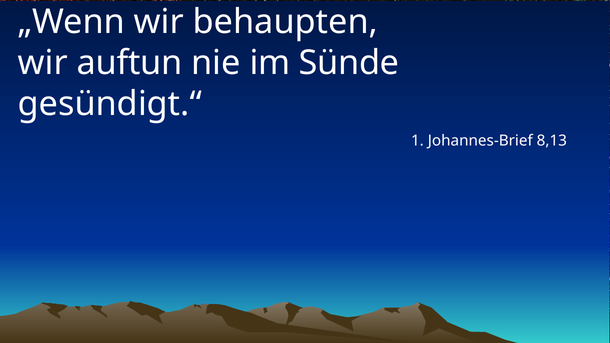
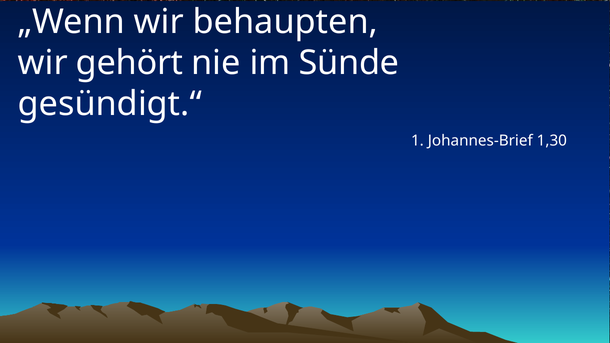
auftun: auftun -> gehört
8,13: 8,13 -> 1,30
